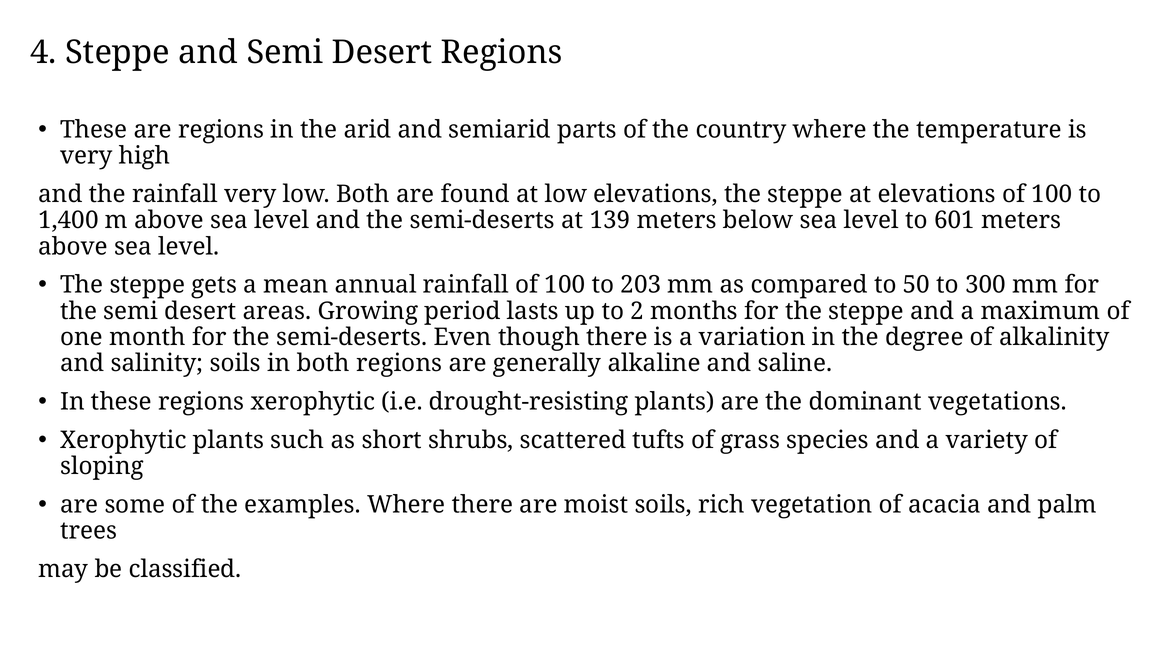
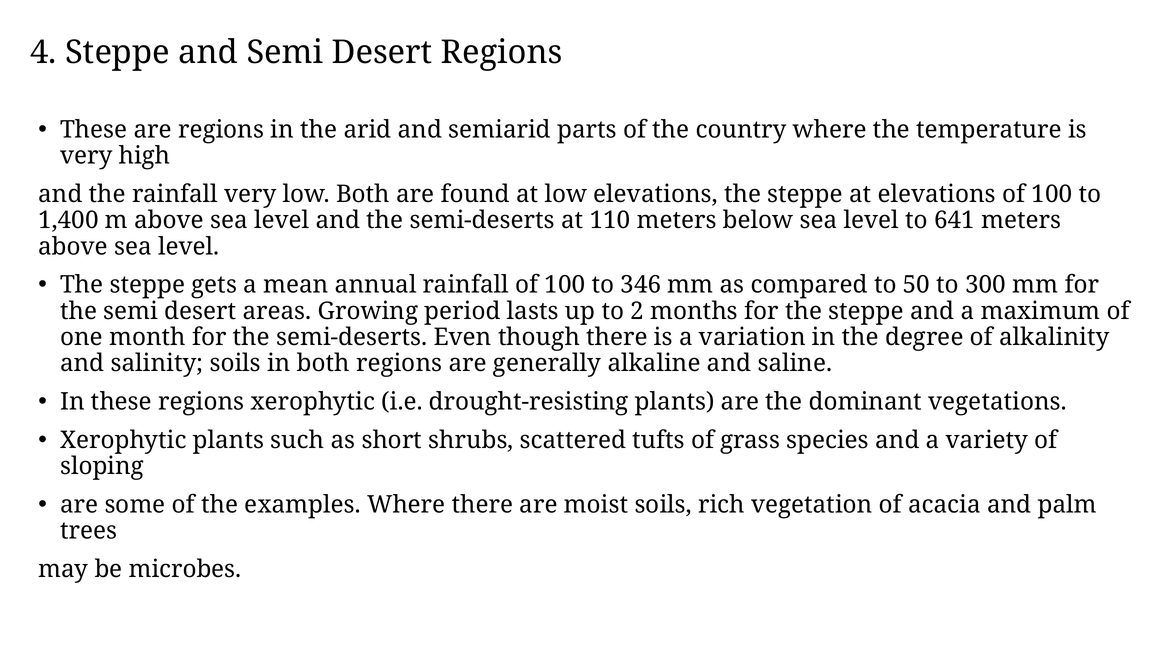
139: 139 -> 110
601: 601 -> 641
203: 203 -> 346
classified: classified -> microbes
